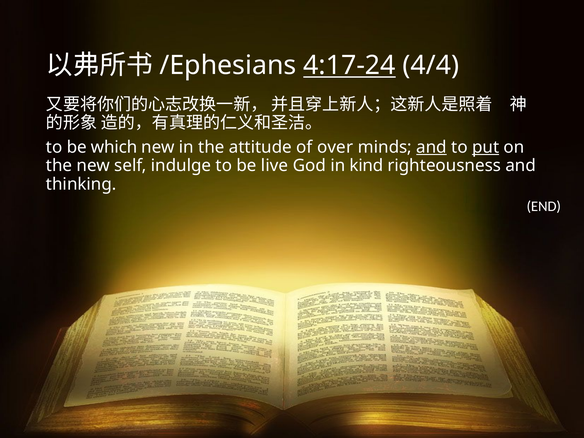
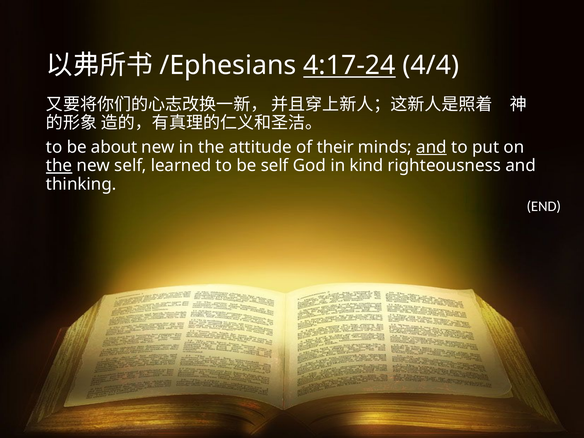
which: which -> about
over: over -> their
put underline: present -> none
the at (59, 166) underline: none -> present
indulge: indulge -> learned
be live: live -> self
